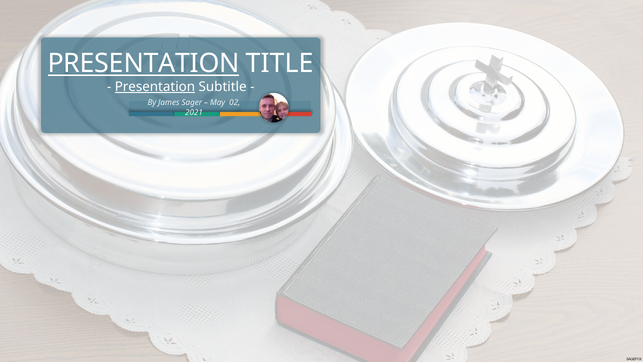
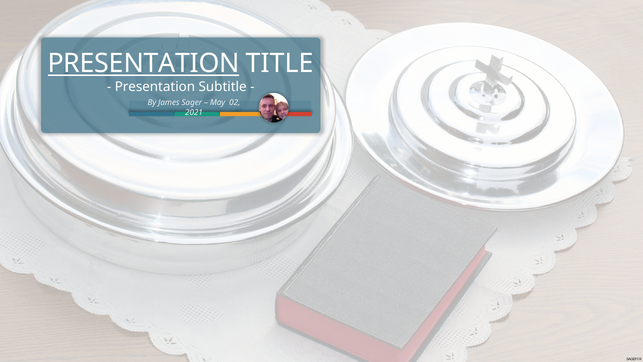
Presentation at (155, 87) underline: present -> none
